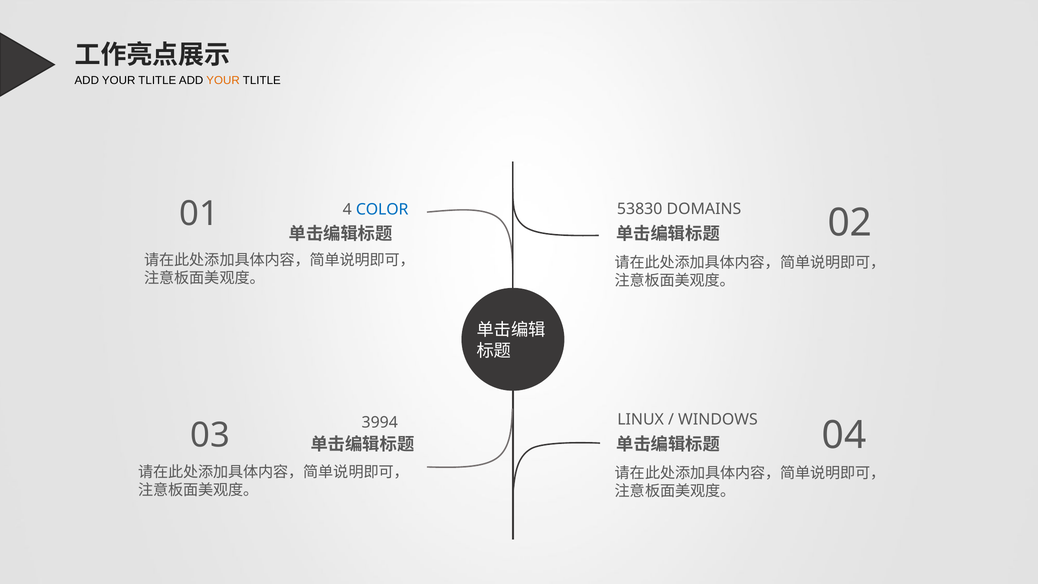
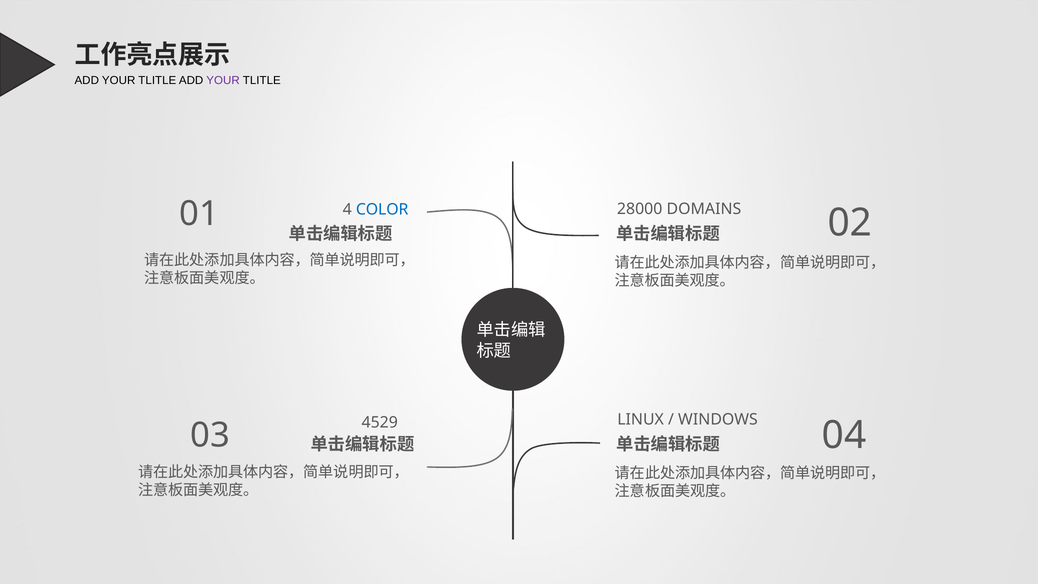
YOUR at (223, 80) colour: orange -> purple
53830: 53830 -> 28000
3994: 3994 -> 4529
